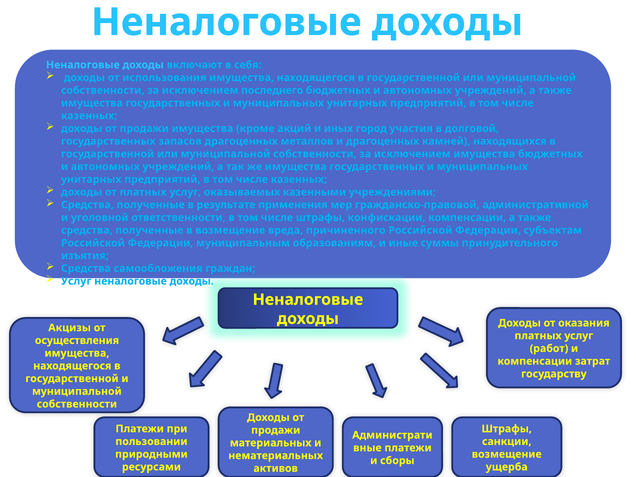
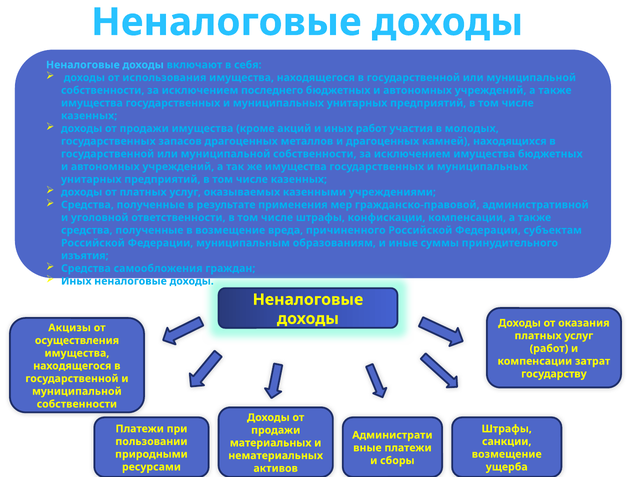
иных город: город -> работ
долговой: долговой -> молодых
Услуг at (76, 281): Услуг -> Иных
